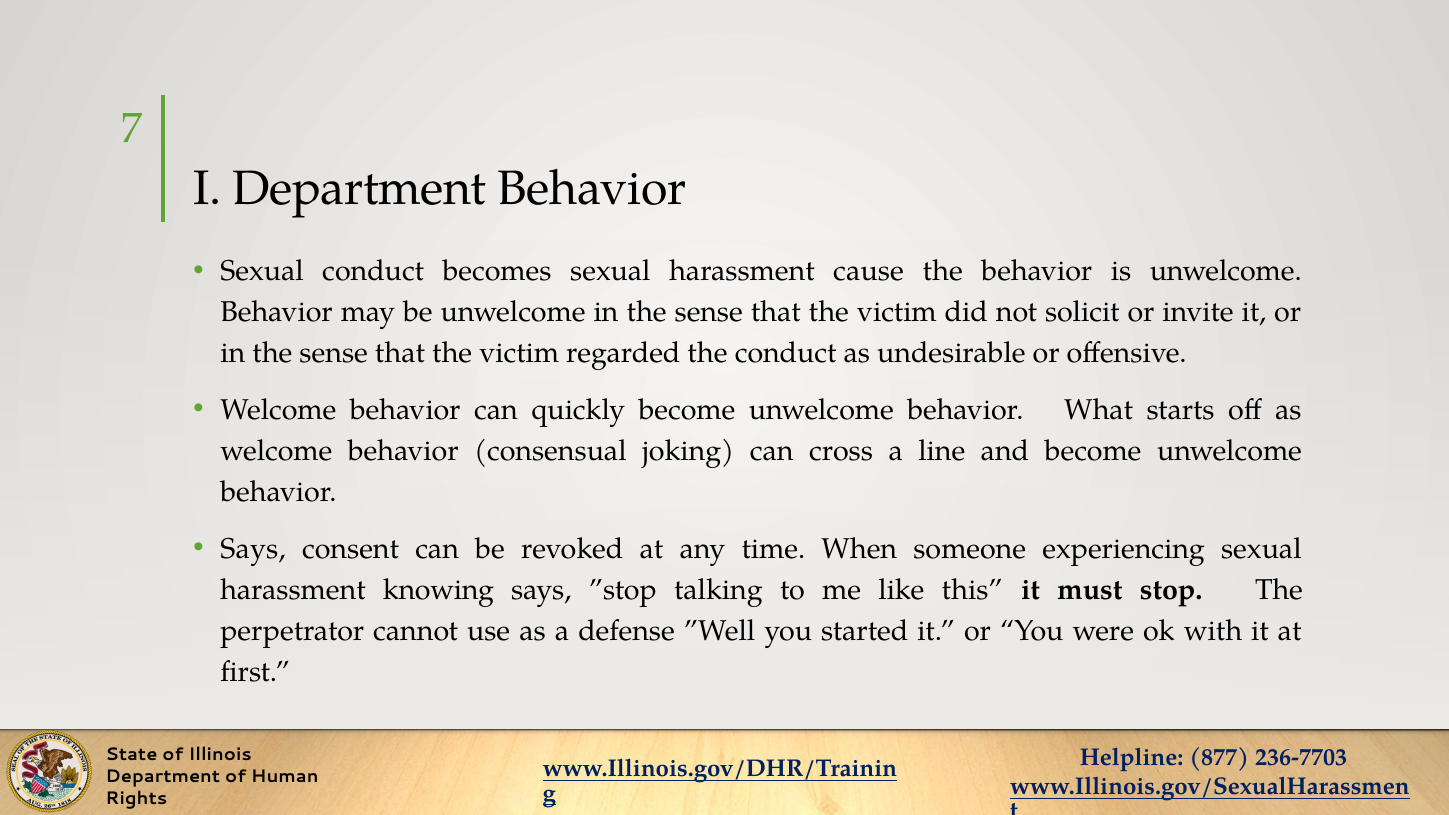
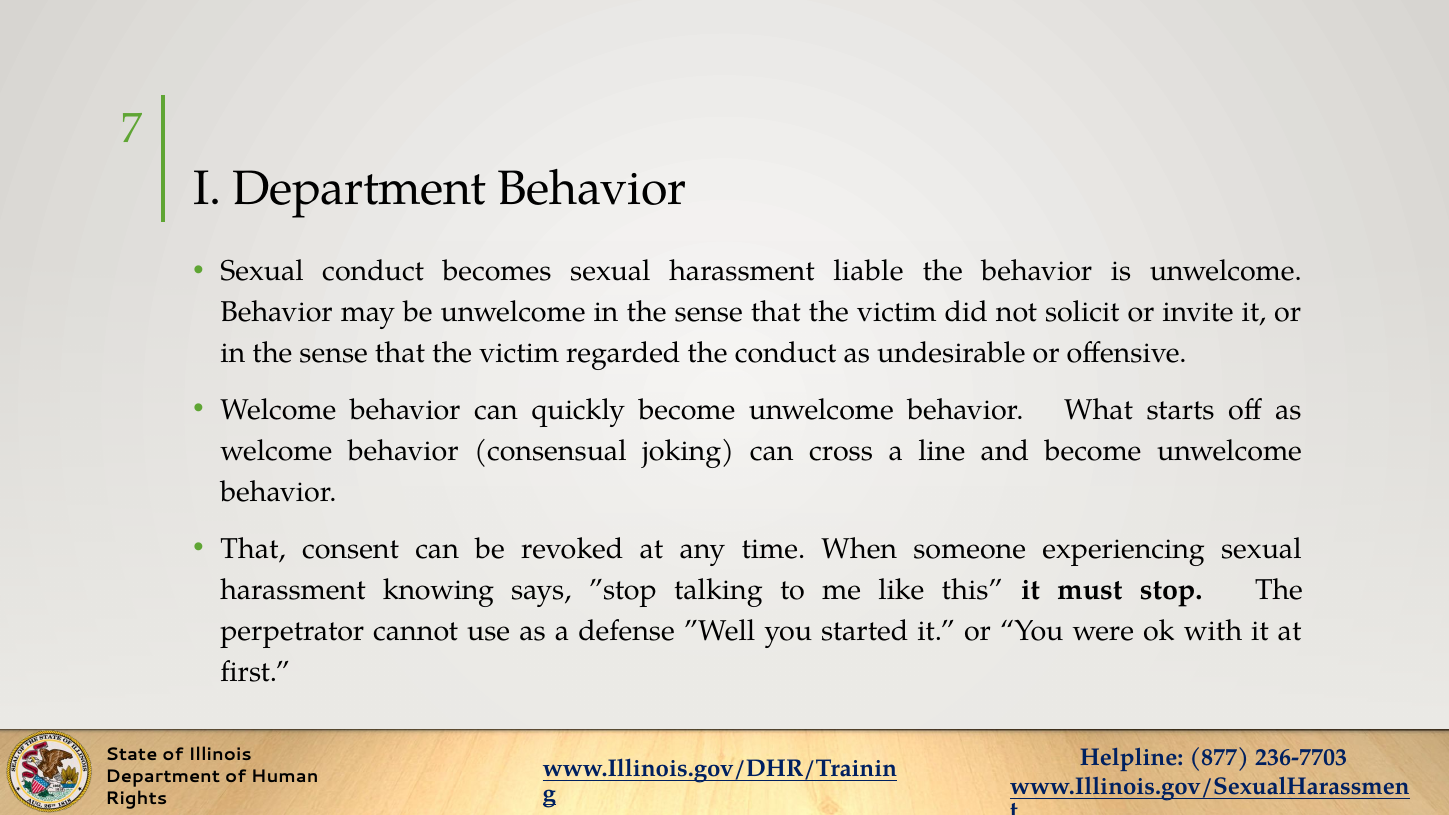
cause: cause -> liable
Says at (253, 549): Says -> That
